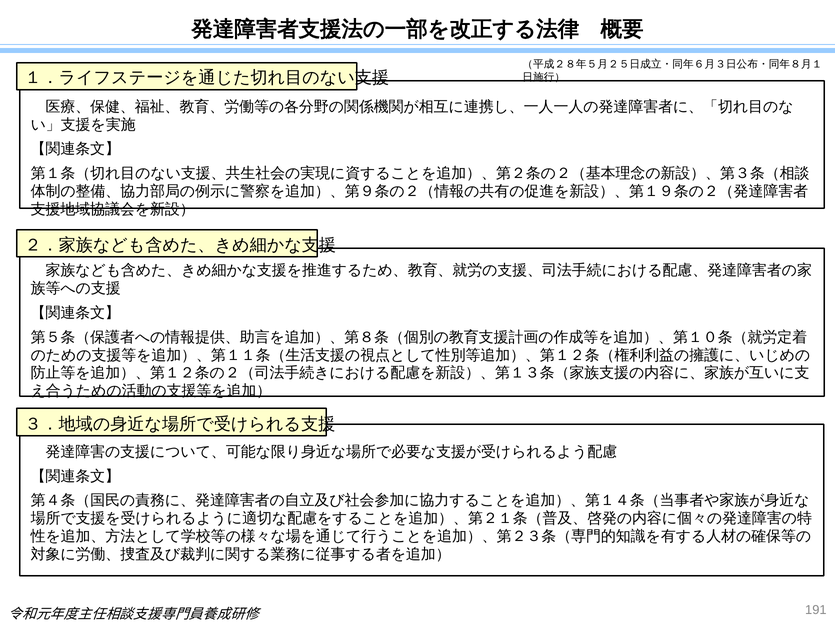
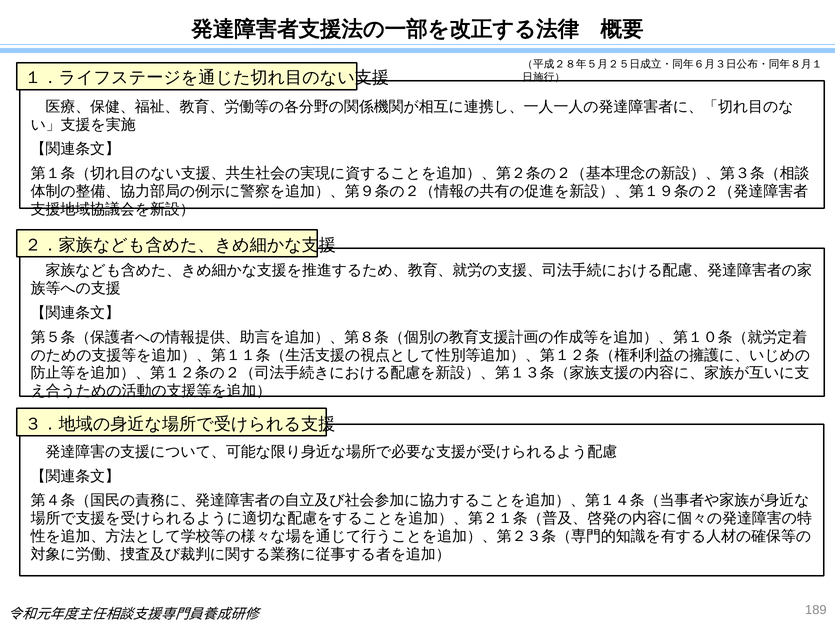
191: 191 -> 189
